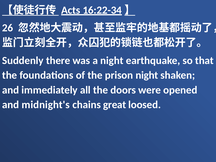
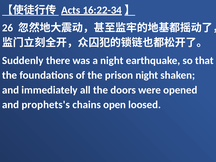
midnight's: midnight's -> prophets's
great: great -> open
